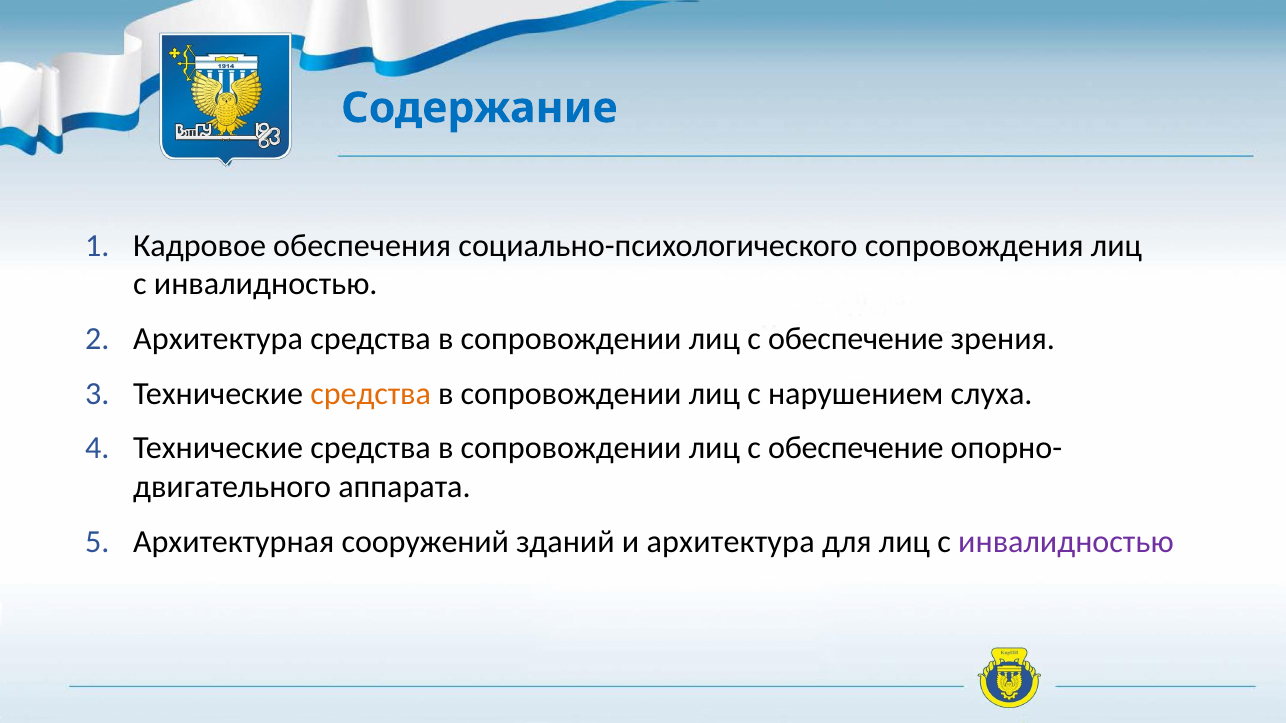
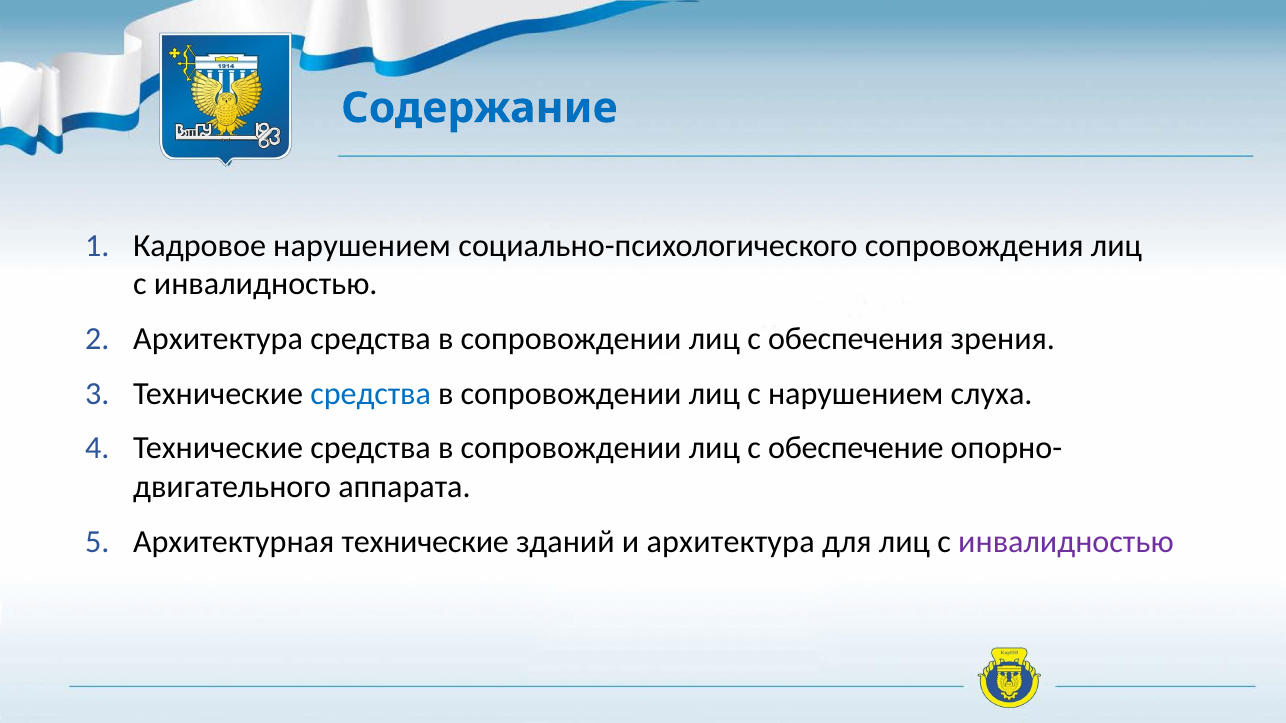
Кадровое обеспечения: обеспечения -> нарушением
обеспечение at (856, 339): обеспечение -> обеспечения
средства at (371, 394) colour: orange -> blue
Архитектурная сооружений: сооружений -> технические
